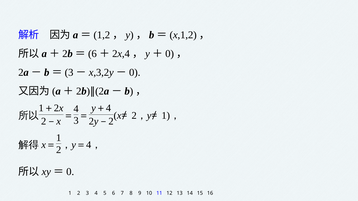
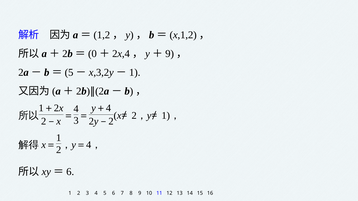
6 at (92, 54): 6 -> 0
0 at (170, 54): 0 -> 9
3 at (69, 73): 3 -> 5
0 at (135, 73): 0 -> 1
0 at (70, 172): 0 -> 6
